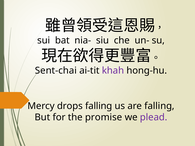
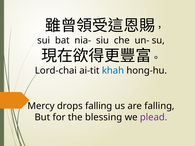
Sent-chai: Sent-chai -> Lord-chai
khah colour: purple -> blue
promise: promise -> blessing
